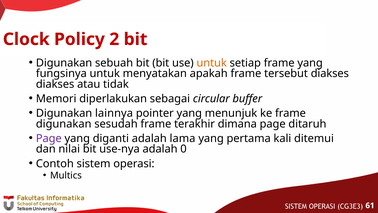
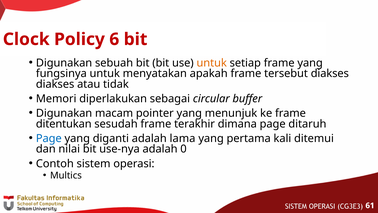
2: 2 -> 6
lainnya: lainnya -> macam
digunakan at (64, 124): digunakan -> ditentukan
Page at (49, 138) colour: purple -> blue
